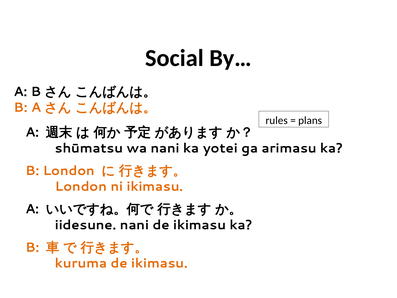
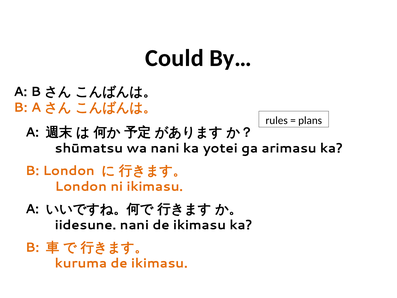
Social: Social -> Could
